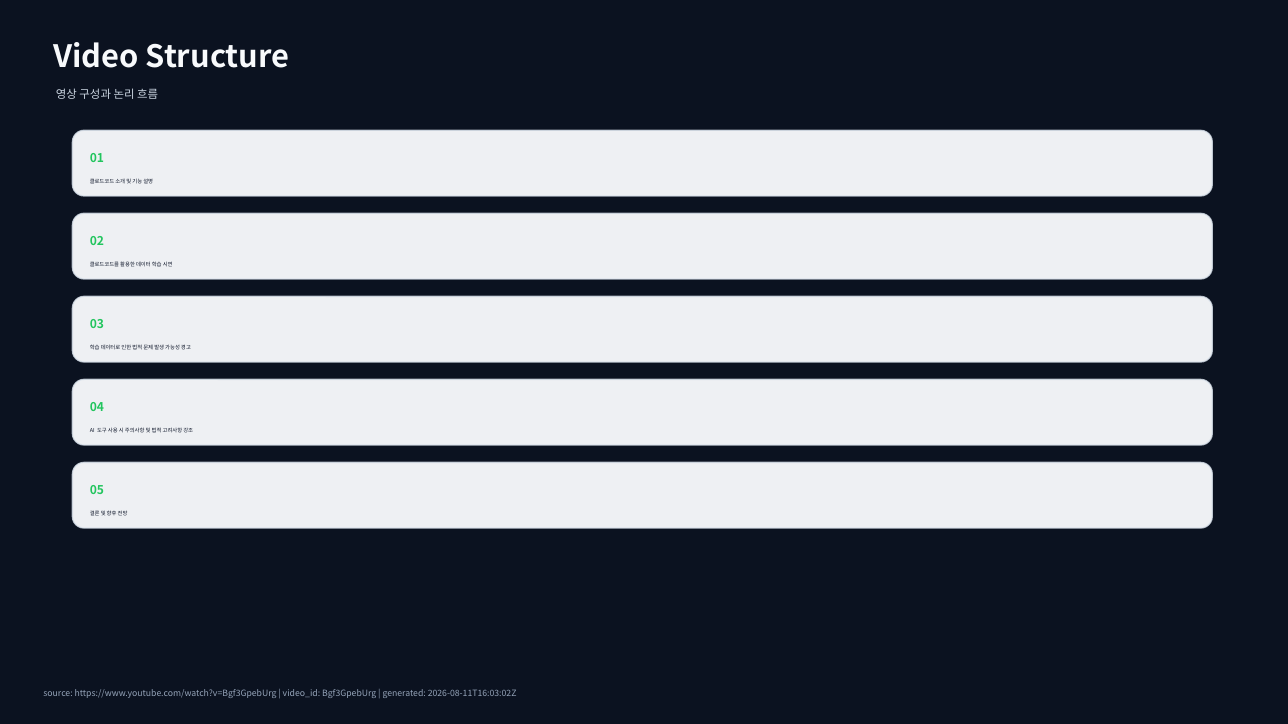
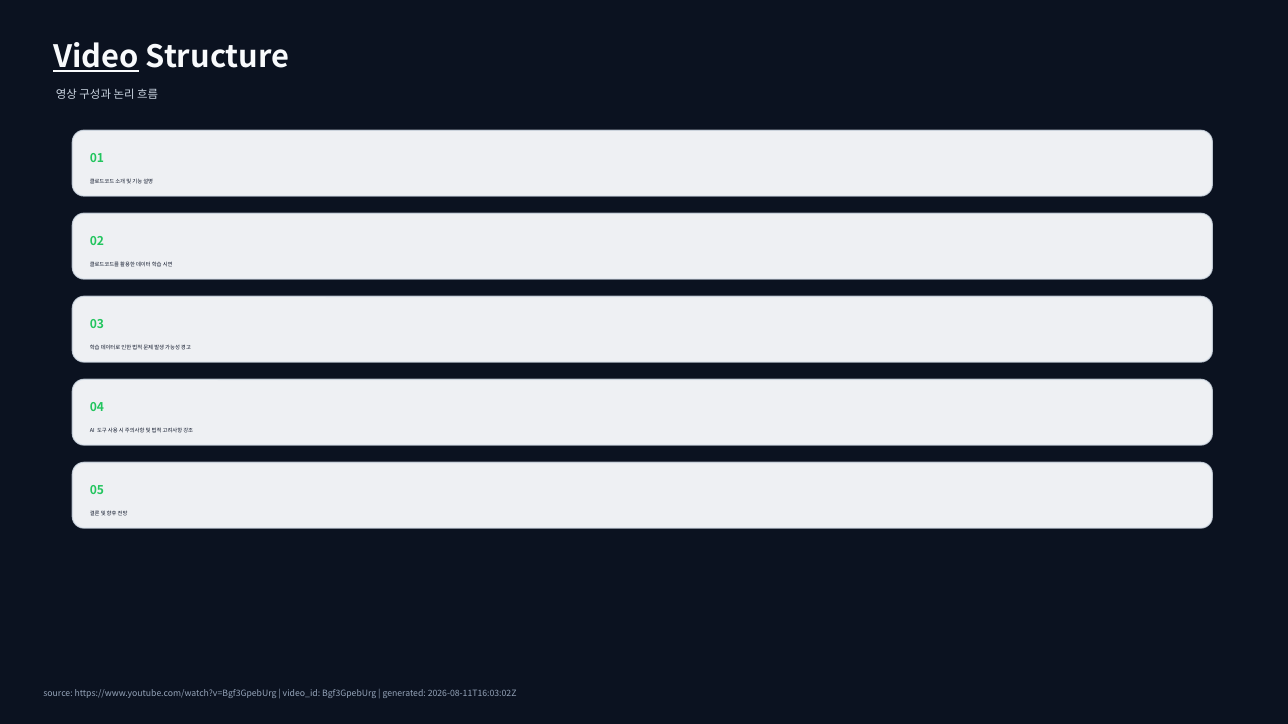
Video underline: none -> present
